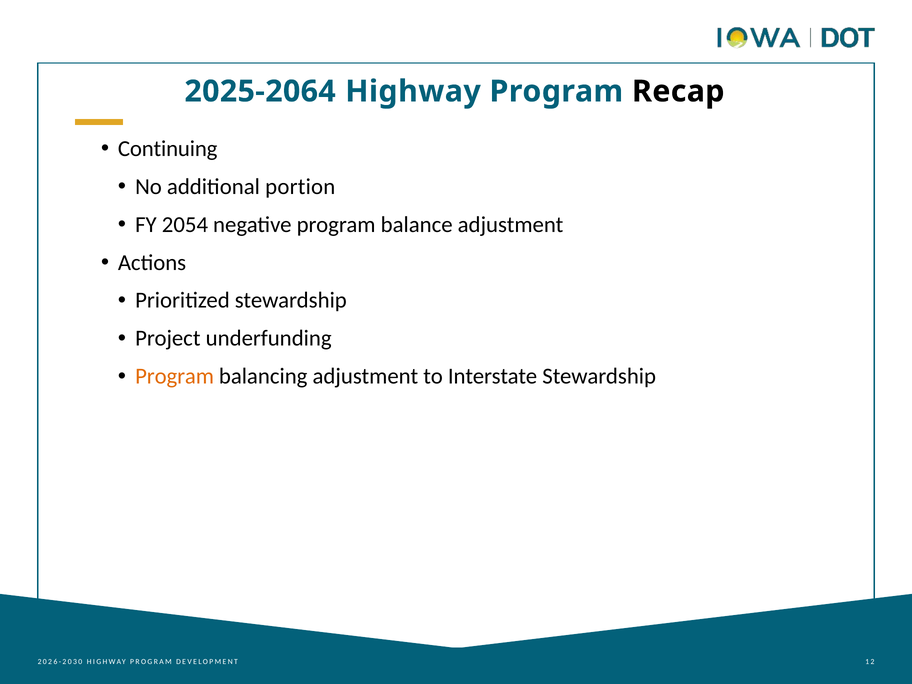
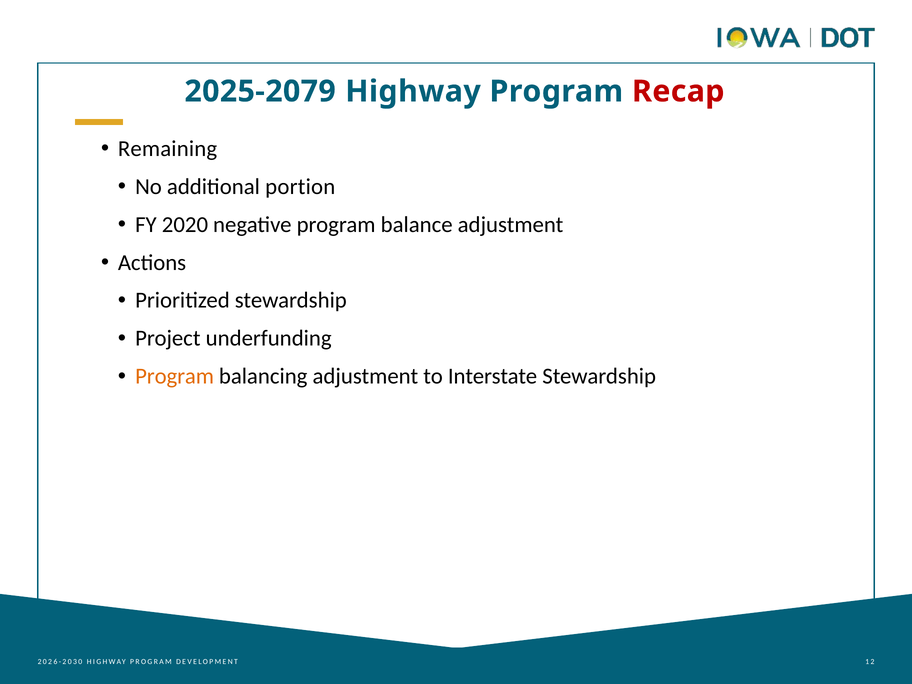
2025-2064: 2025-2064 -> 2025-2079
Recap colour: black -> red
Continuing: Continuing -> Remaining
2054: 2054 -> 2020
